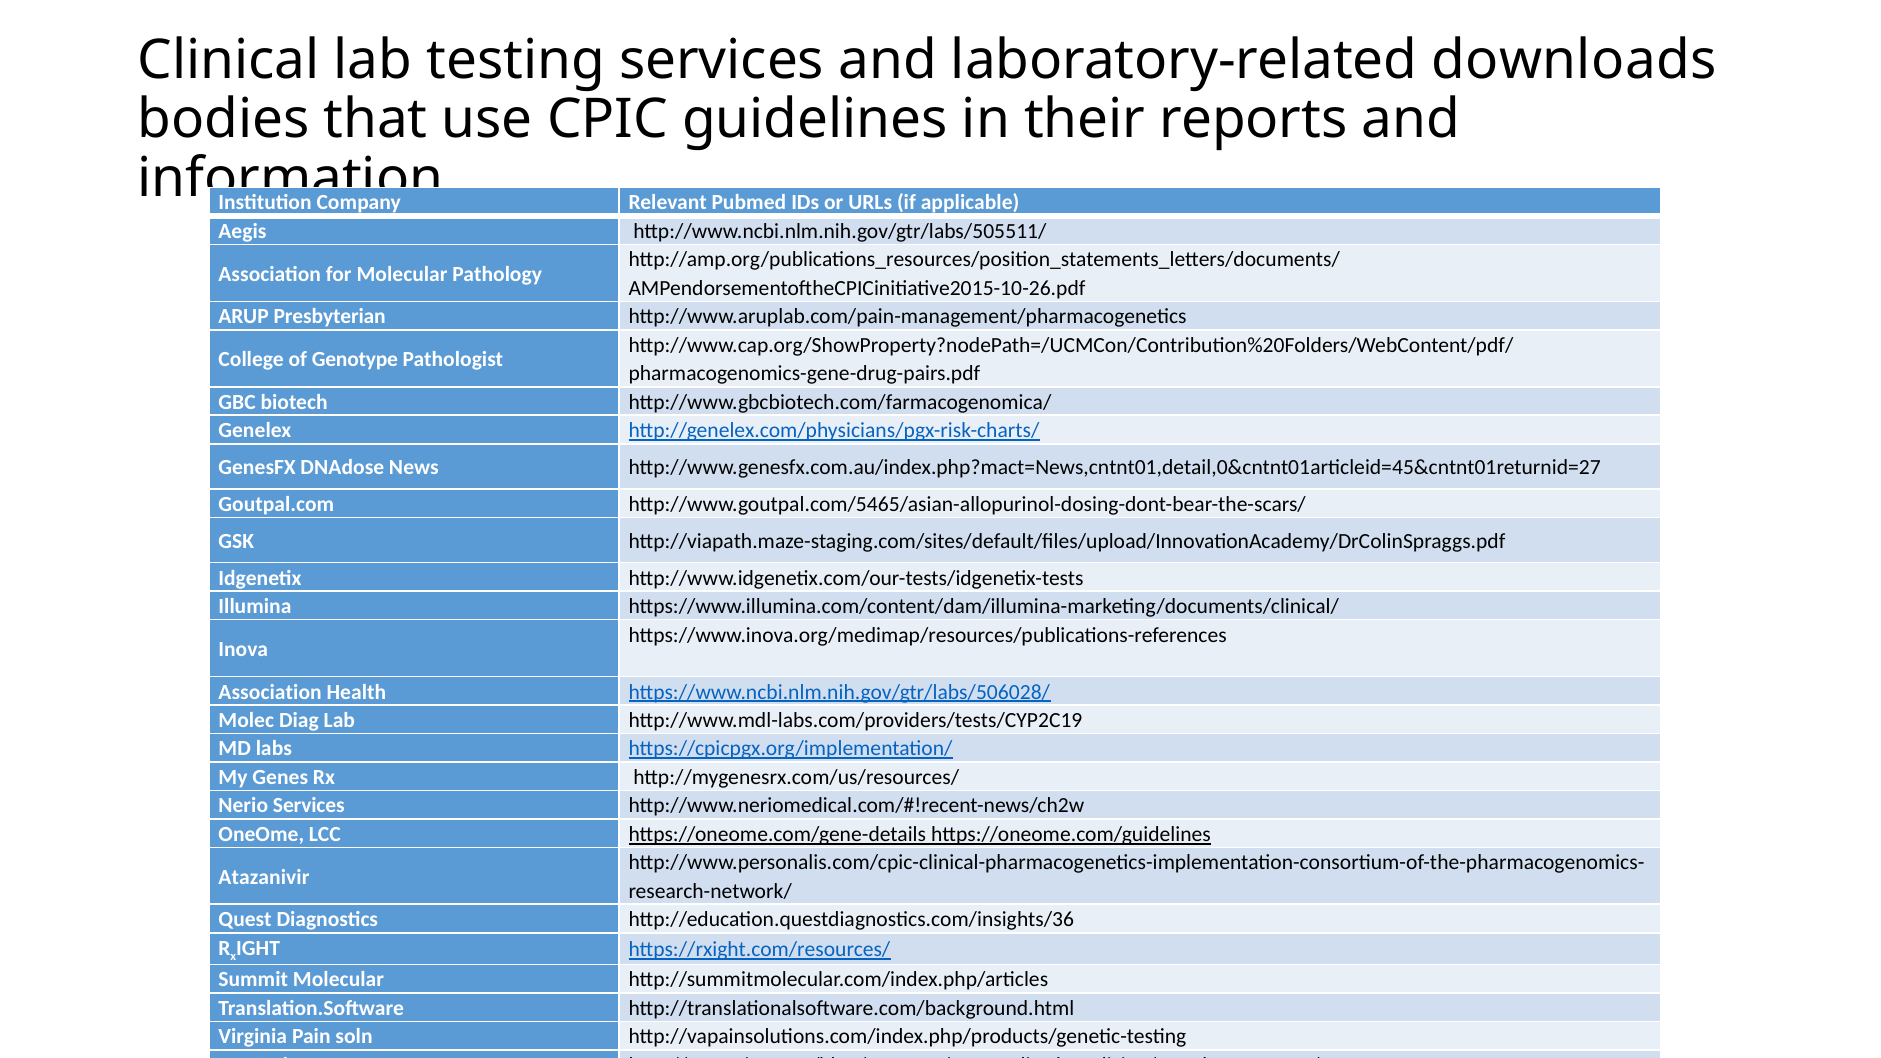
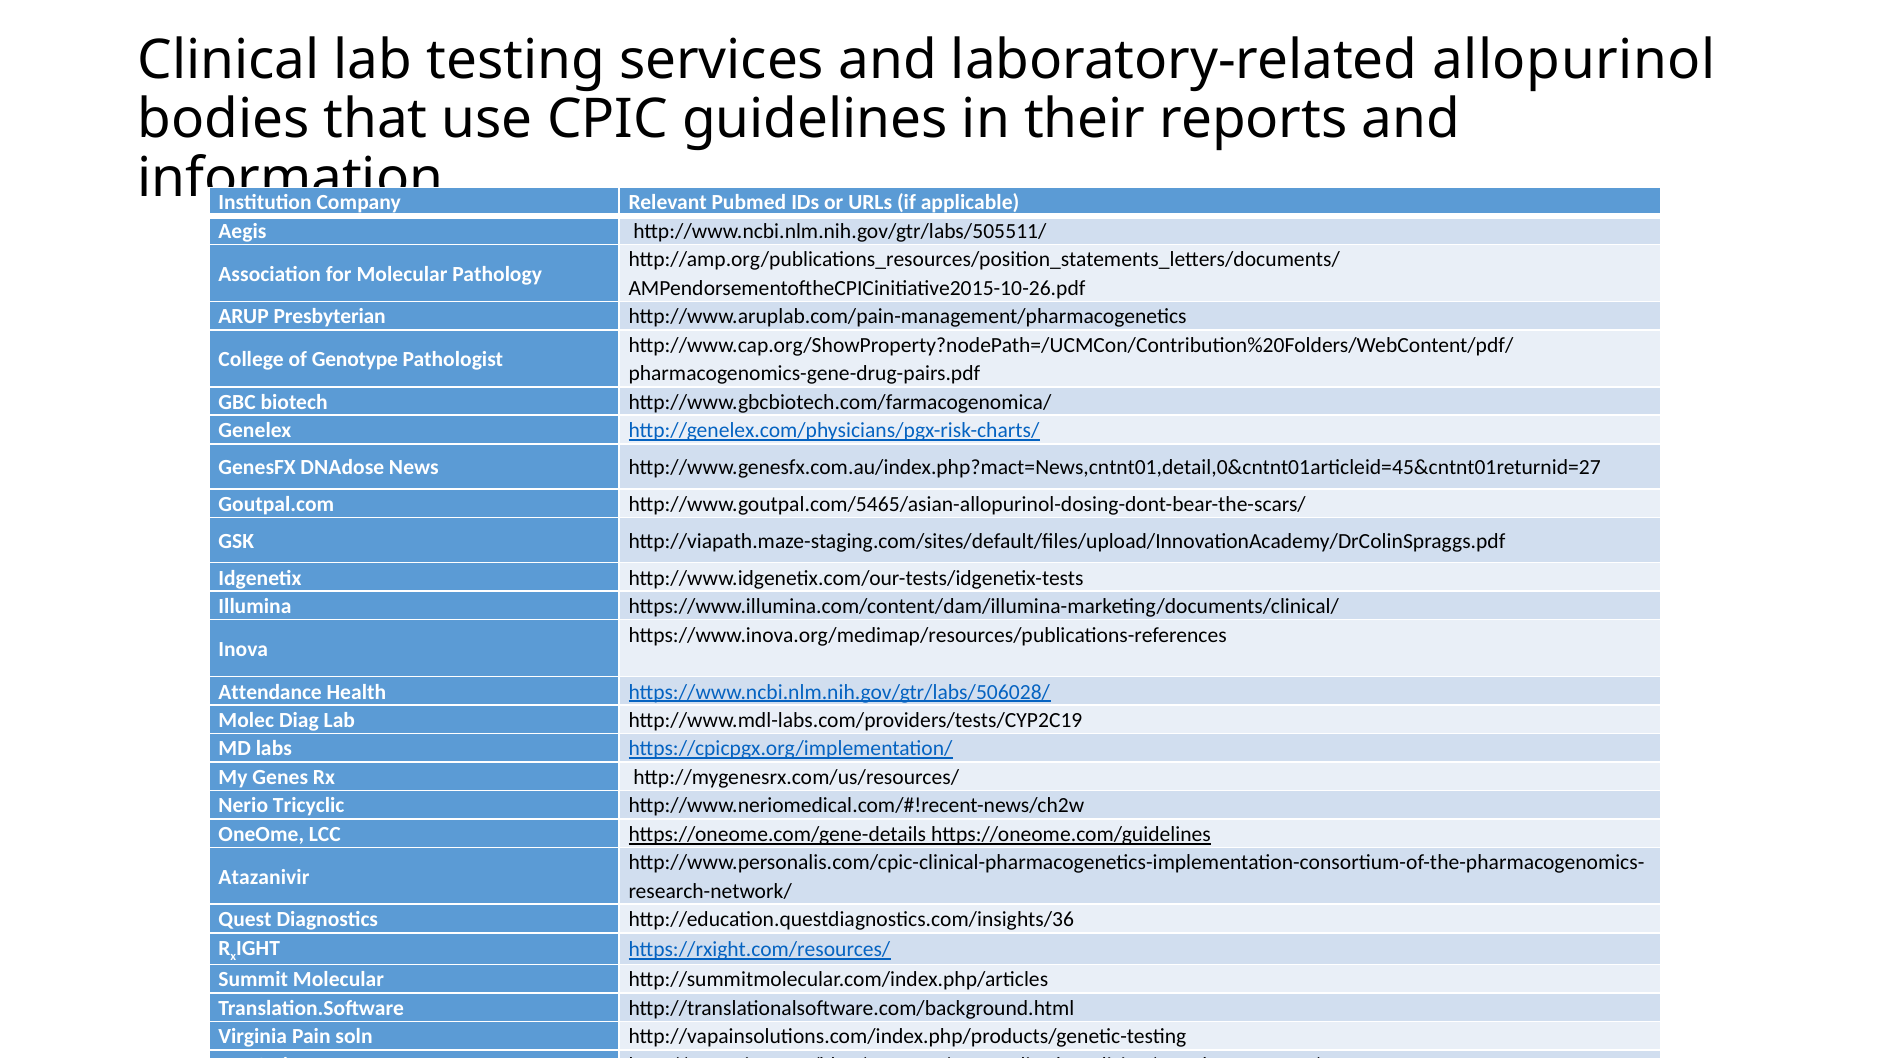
downloads: downloads -> allopurinol
Association at (270, 692): Association -> Attendance
Nerio Services: Services -> Tricyclic
